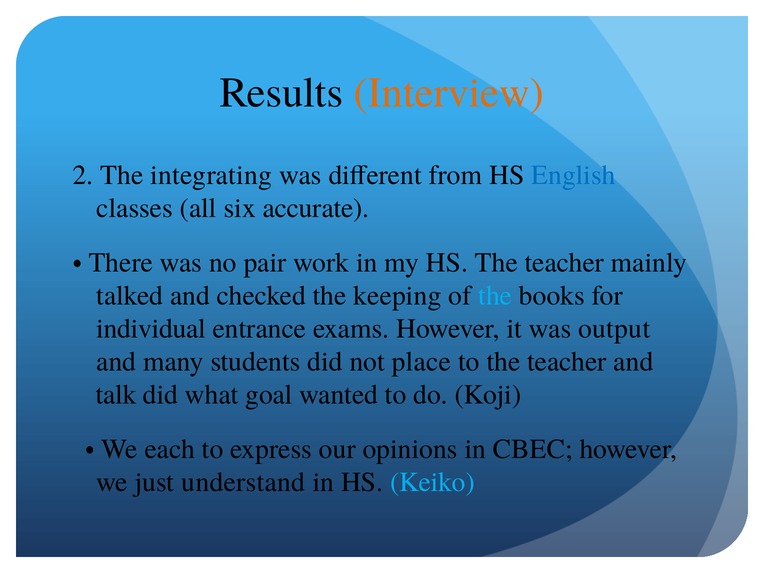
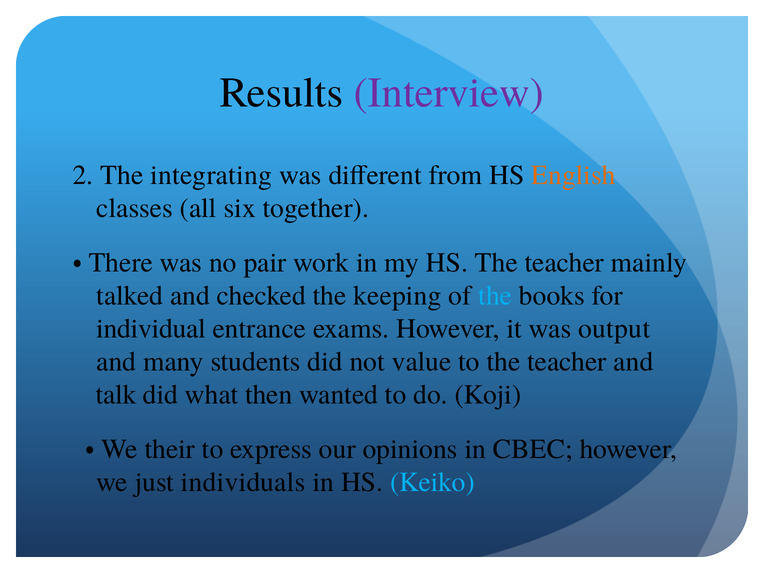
Interview colour: orange -> purple
English colour: blue -> orange
accurate: accurate -> together
place: place -> value
goal: goal -> then
each: each -> their
understand: understand -> individuals
